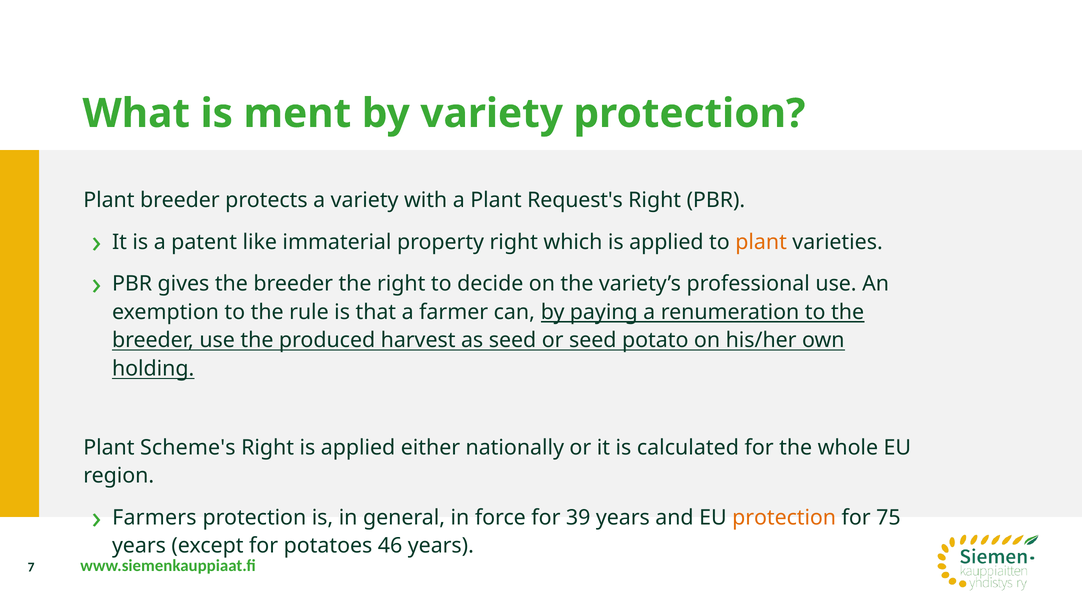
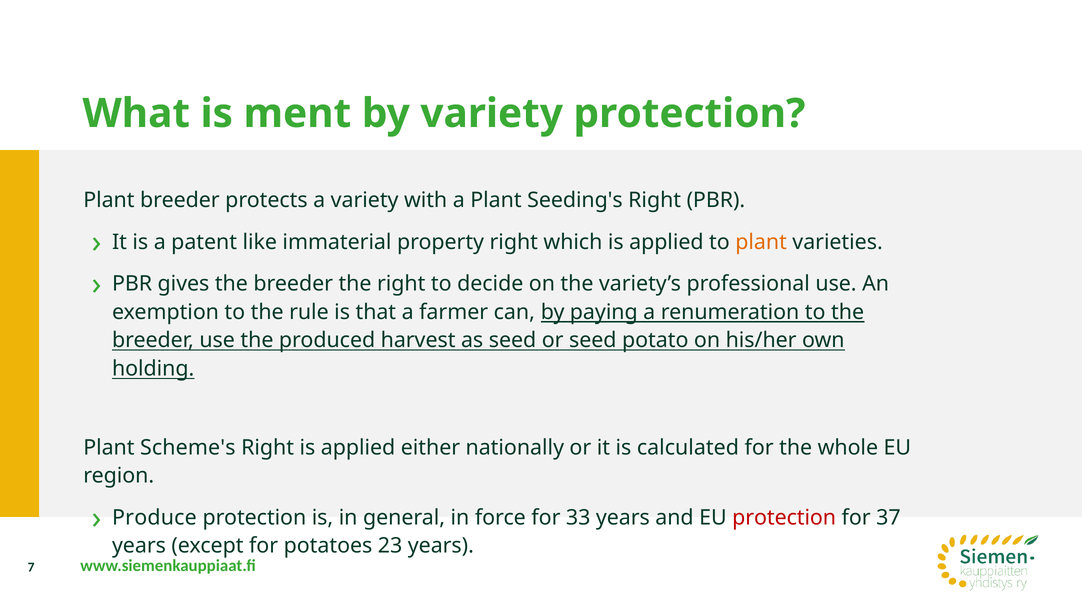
Request's: Request's -> Seeding's
Farmers: Farmers -> Produce
39: 39 -> 33
protection at (784, 517) colour: orange -> red
75: 75 -> 37
46: 46 -> 23
